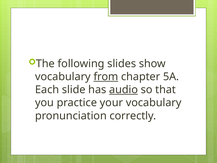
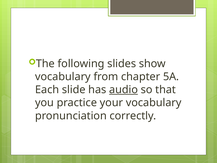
from underline: present -> none
